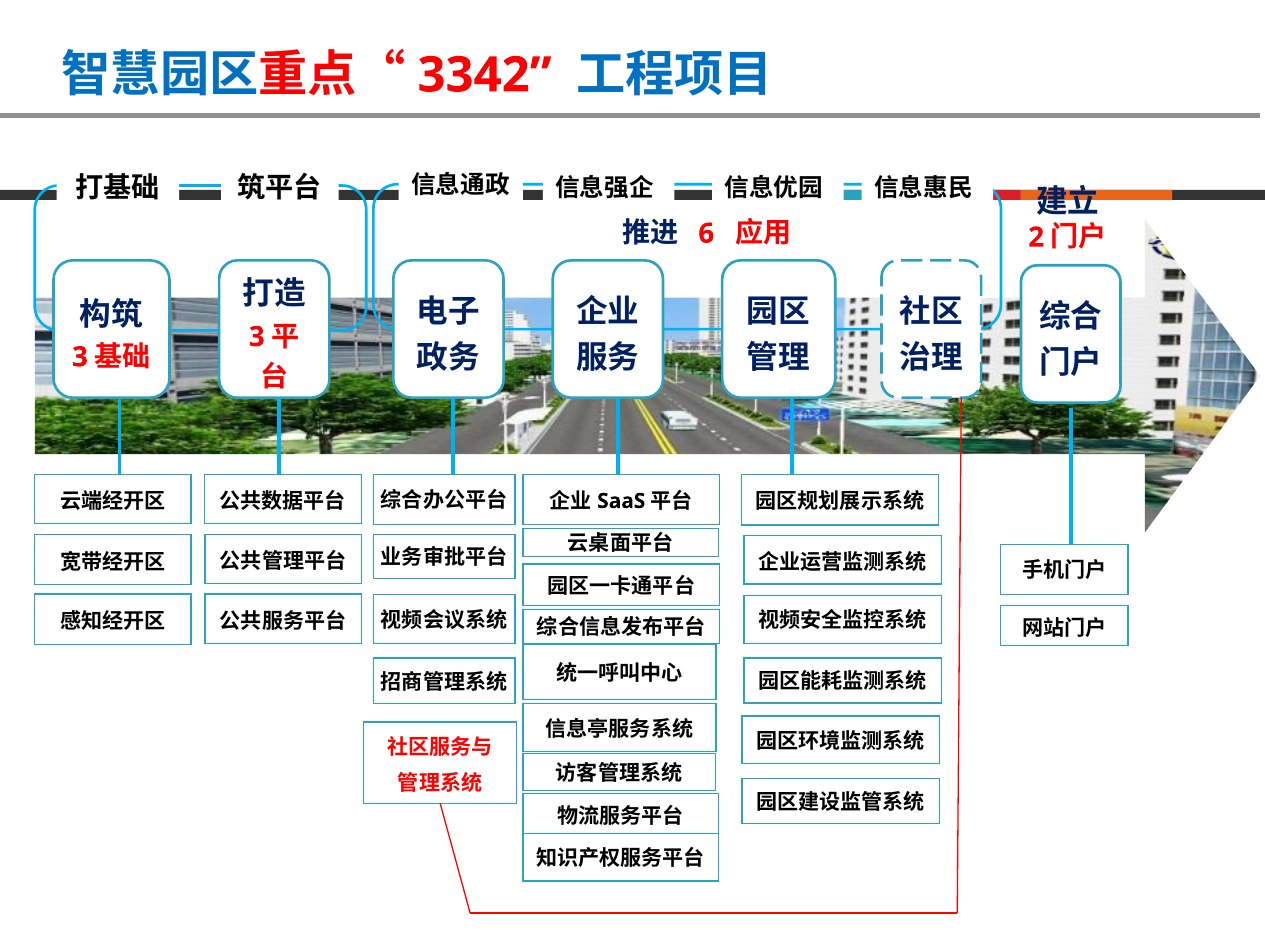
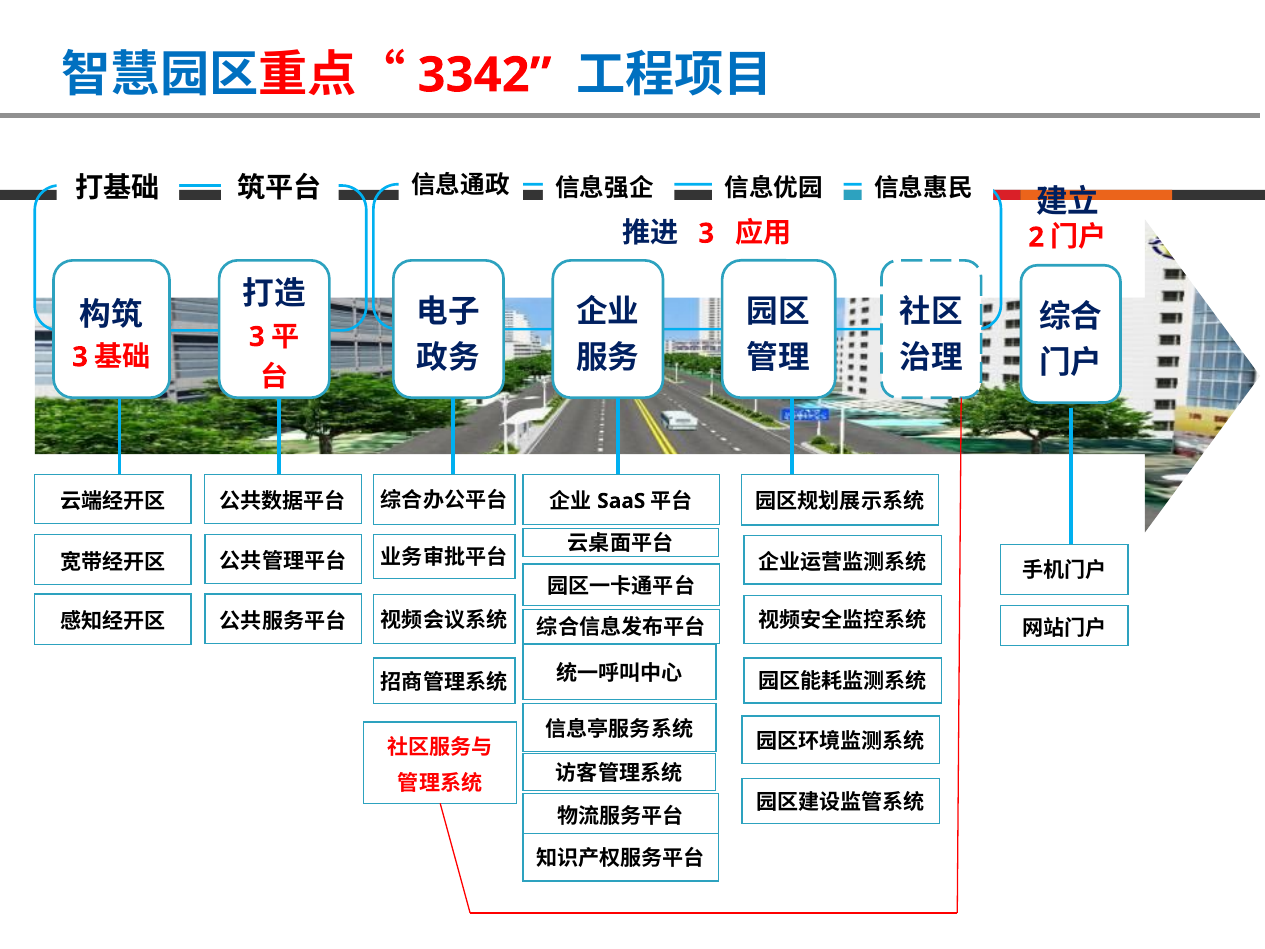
6 at (706, 233): 6 -> 3
